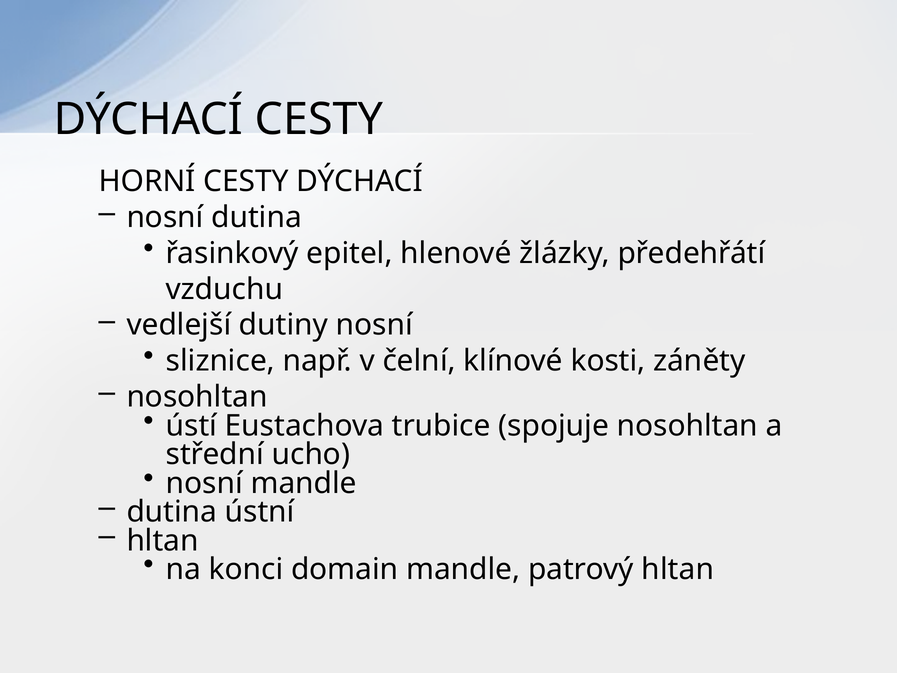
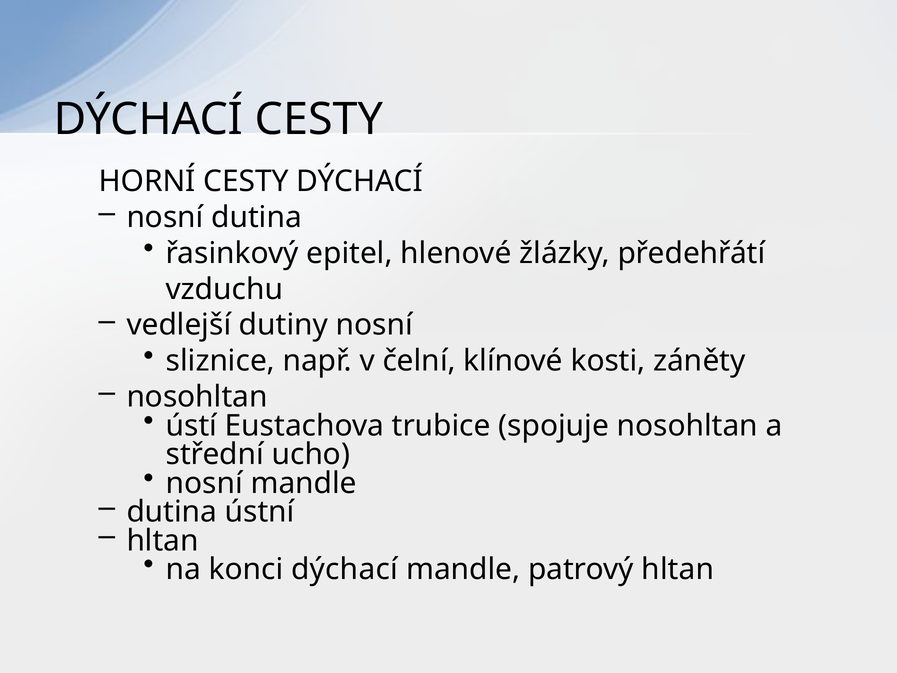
konci domain: domain -> dýchací
